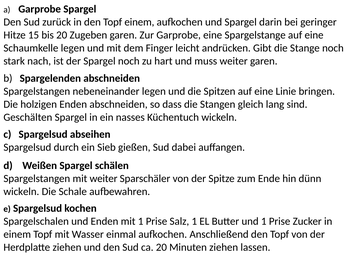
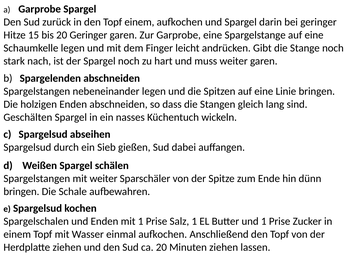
20 Zugeben: Zugeben -> Geringer
wickeln at (21, 191): wickeln -> bringen
